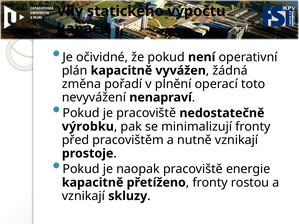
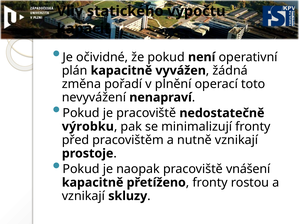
energie: energie -> vnášení
